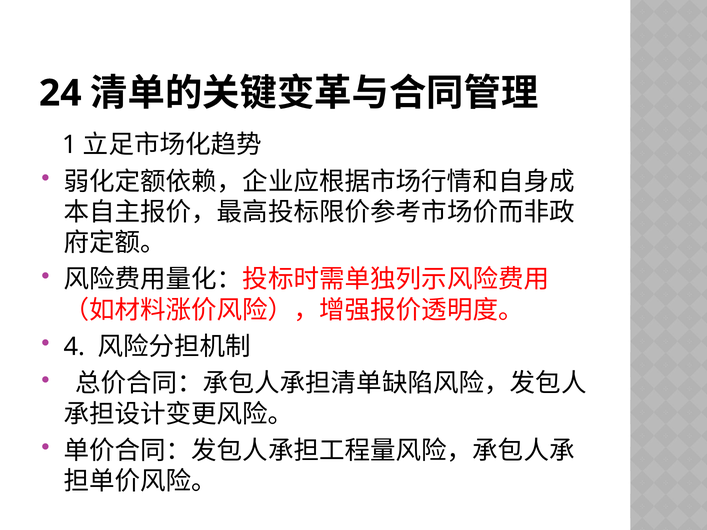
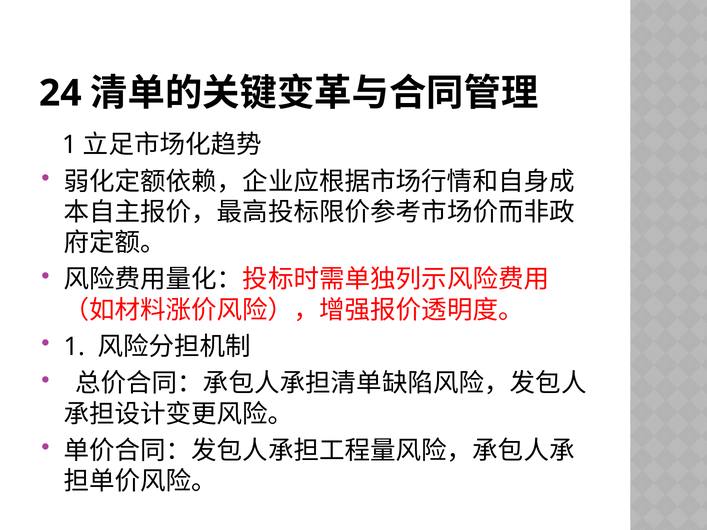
4 at (74, 347): 4 -> 1
